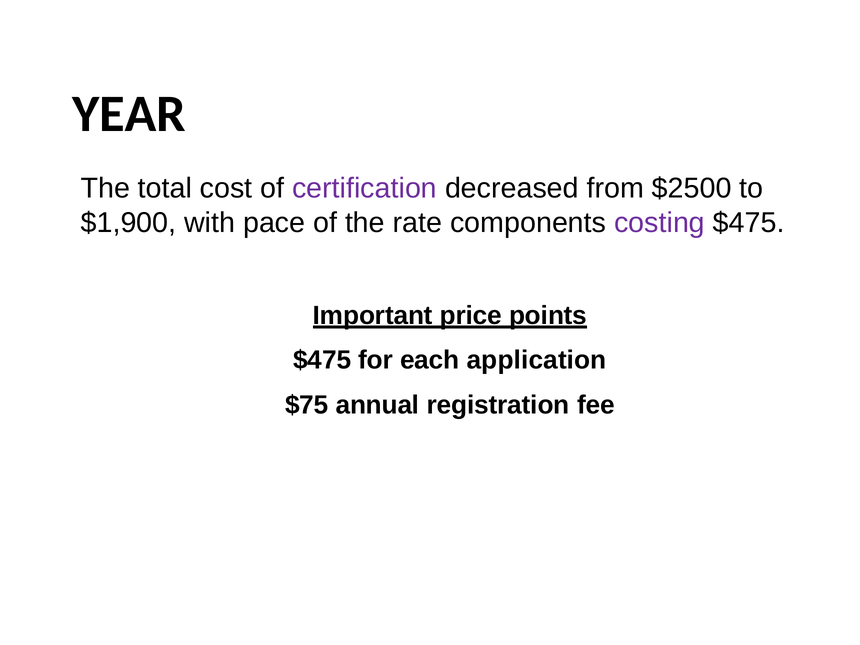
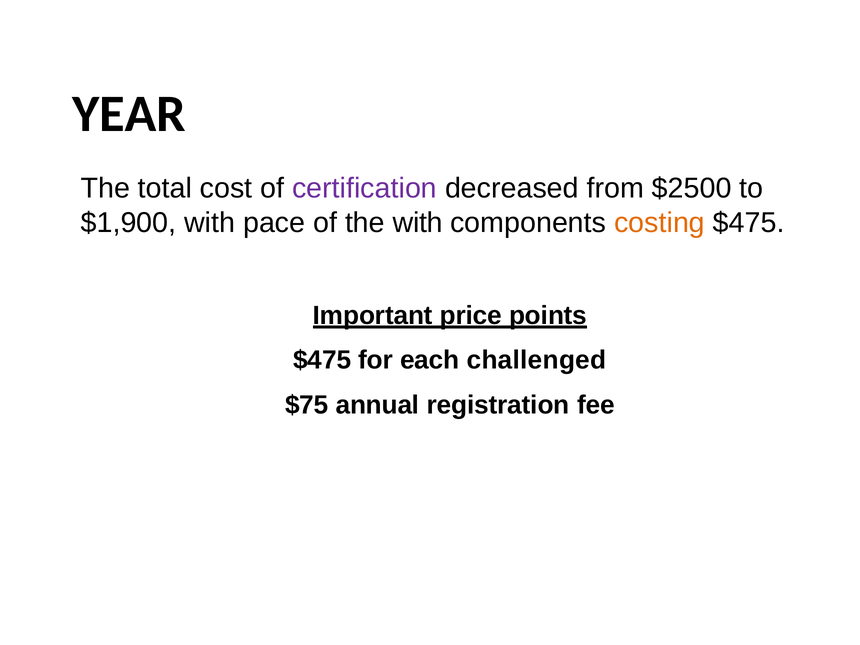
the rate: rate -> with
costing colour: purple -> orange
application: application -> challenged
